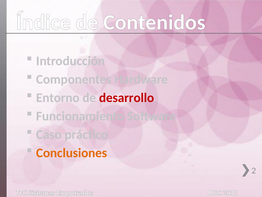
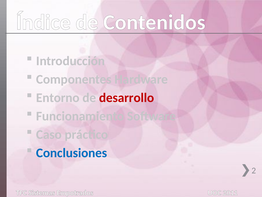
Conclusiones colour: orange -> blue
